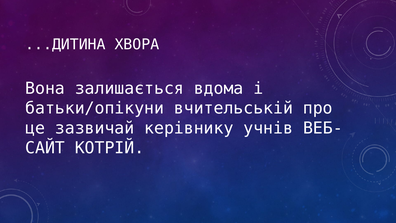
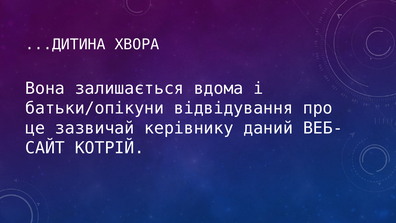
вчительській: вчительській -> відвідування
учнів: учнів -> даний
